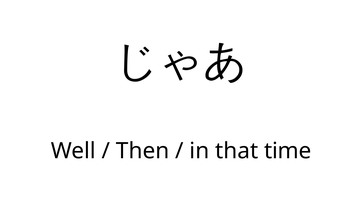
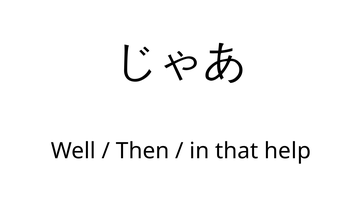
time: time -> help
